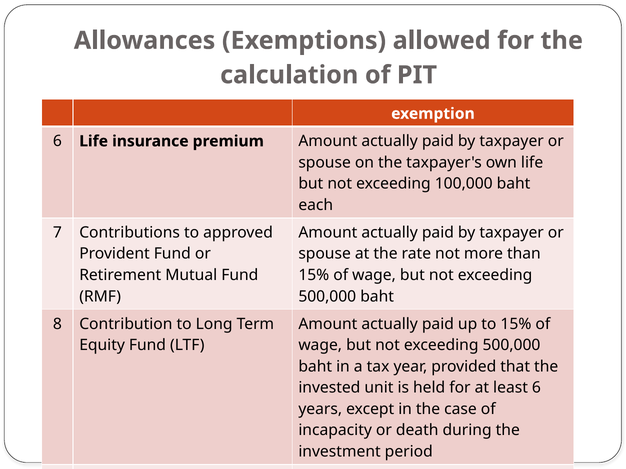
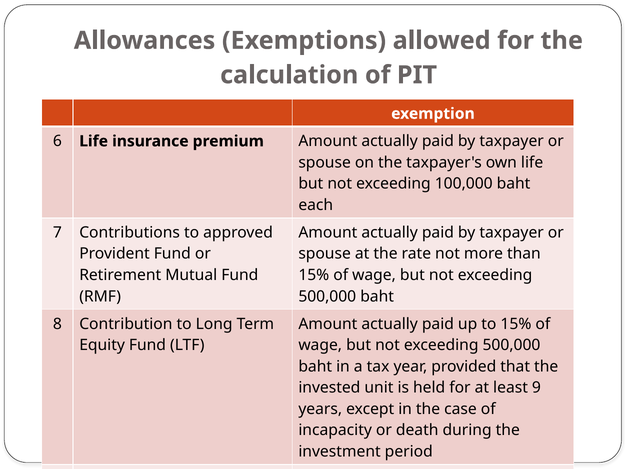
least 6: 6 -> 9
